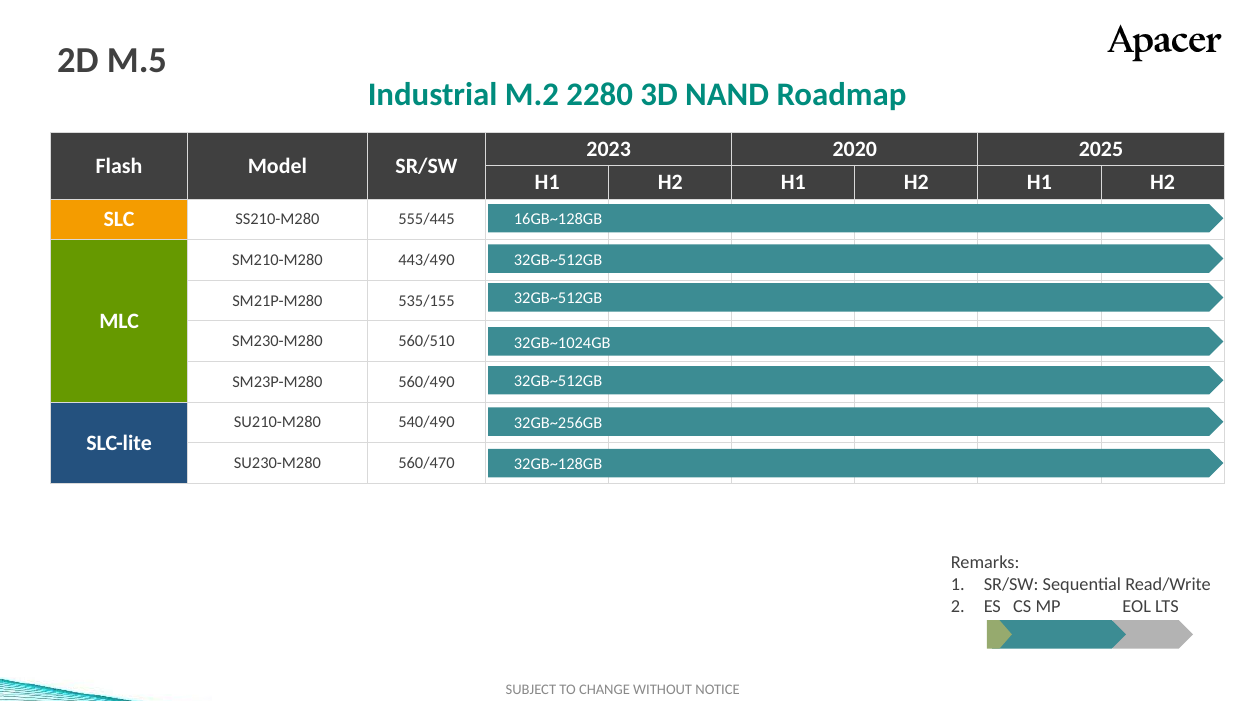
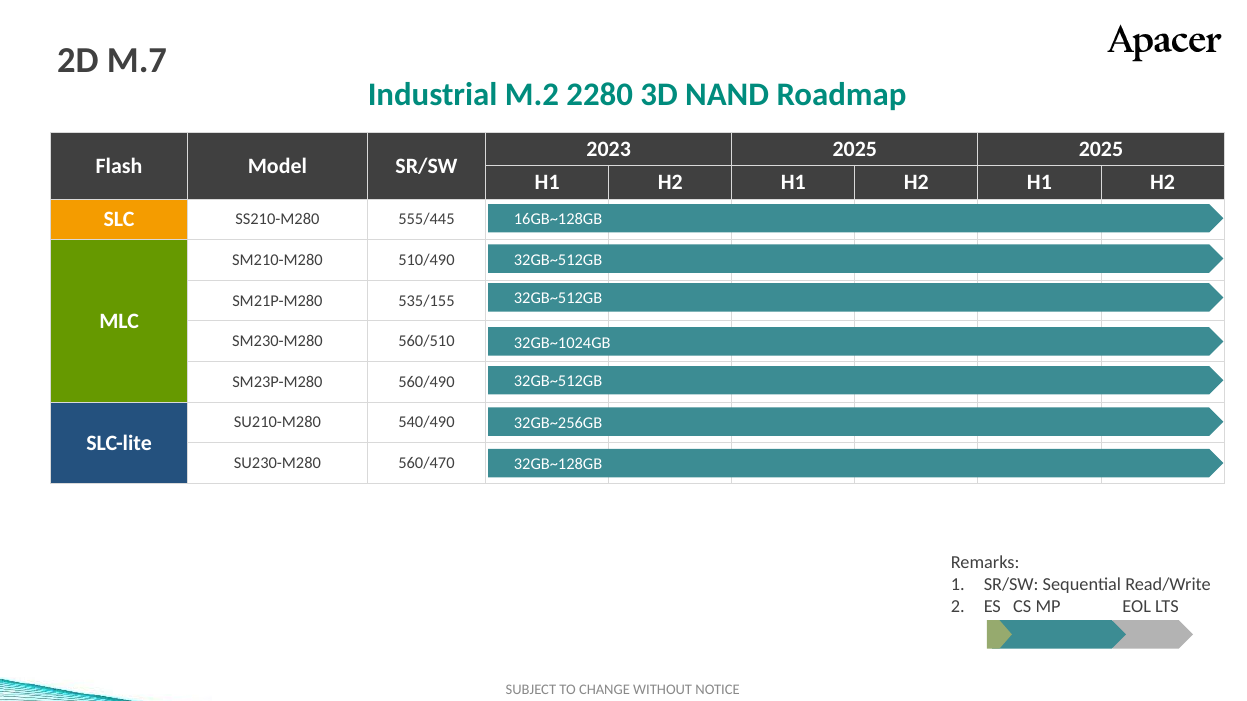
M.5: M.5 -> M.7
2023 2020: 2020 -> 2025
443/490: 443/490 -> 510/490
